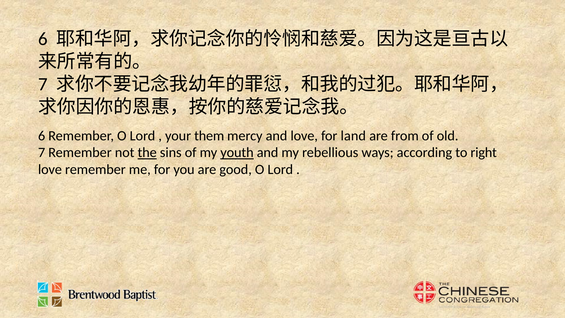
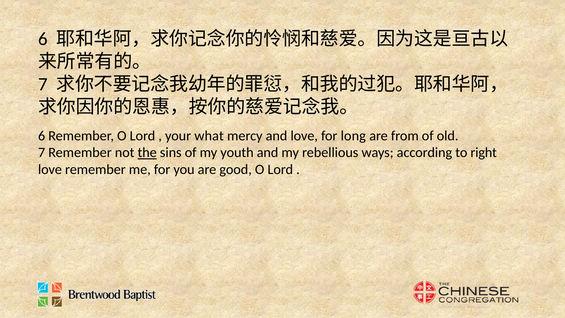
them: them -> what
land: land -> long
youth underline: present -> none
